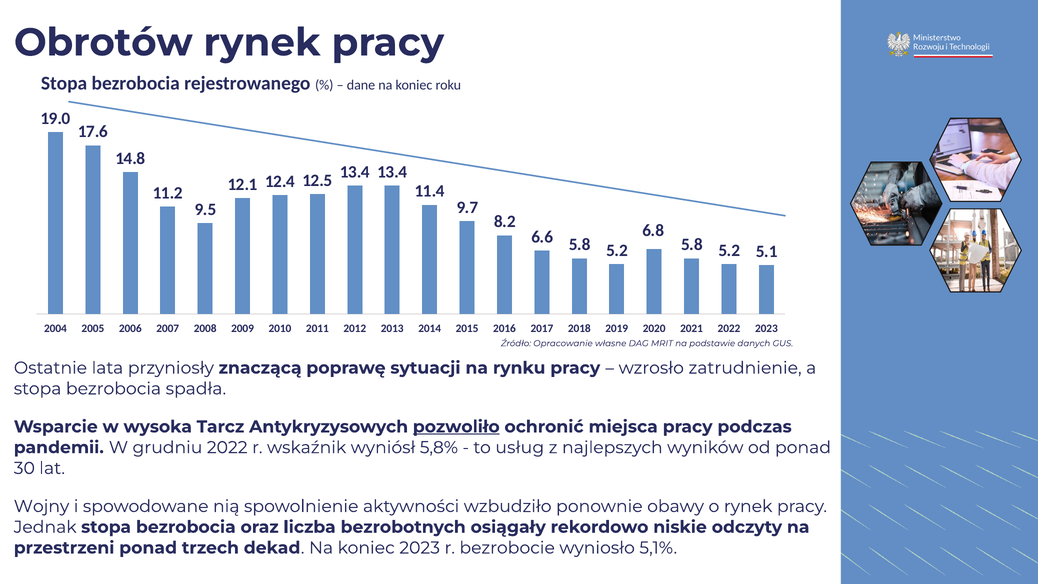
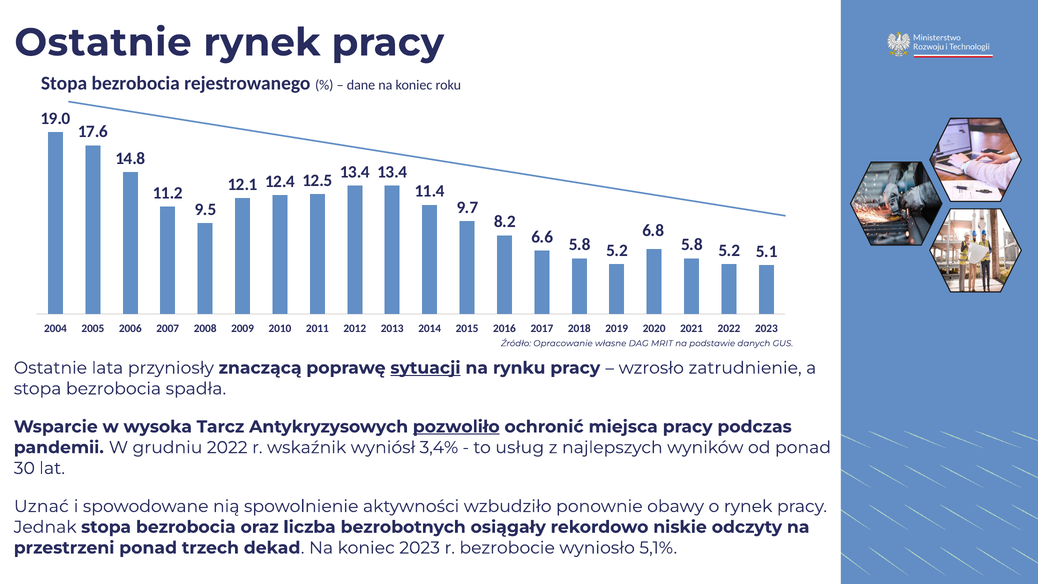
Obrotów at (103, 43): Obrotów -> Ostatnie
sytuacji underline: none -> present
5,8%: 5,8% -> 3,4%
Wojny: Wojny -> Uznać
